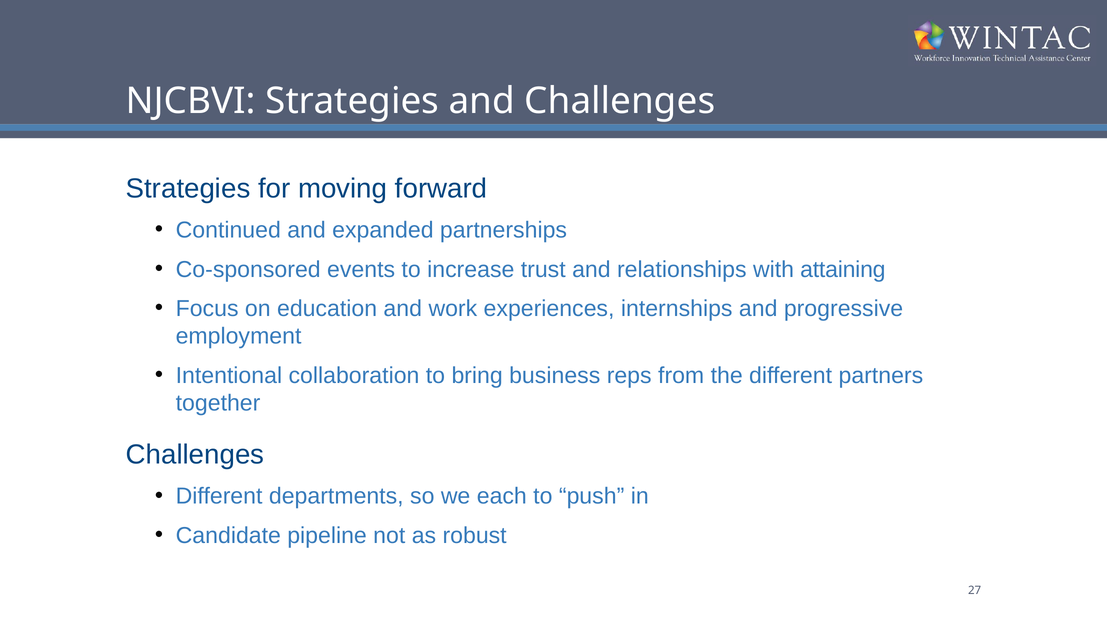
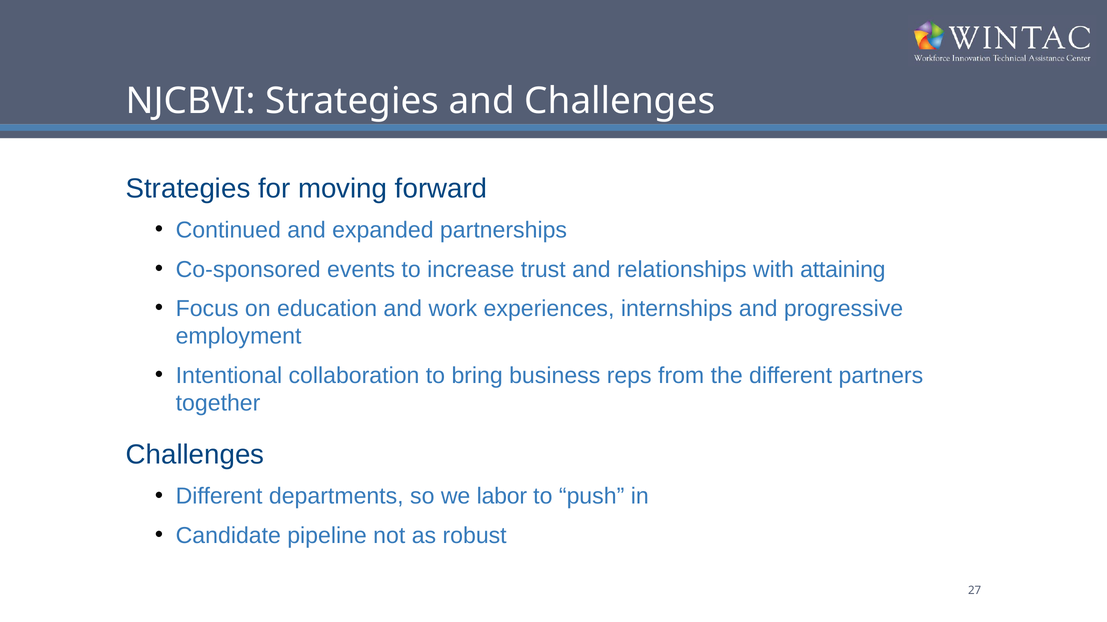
each: each -> labor
